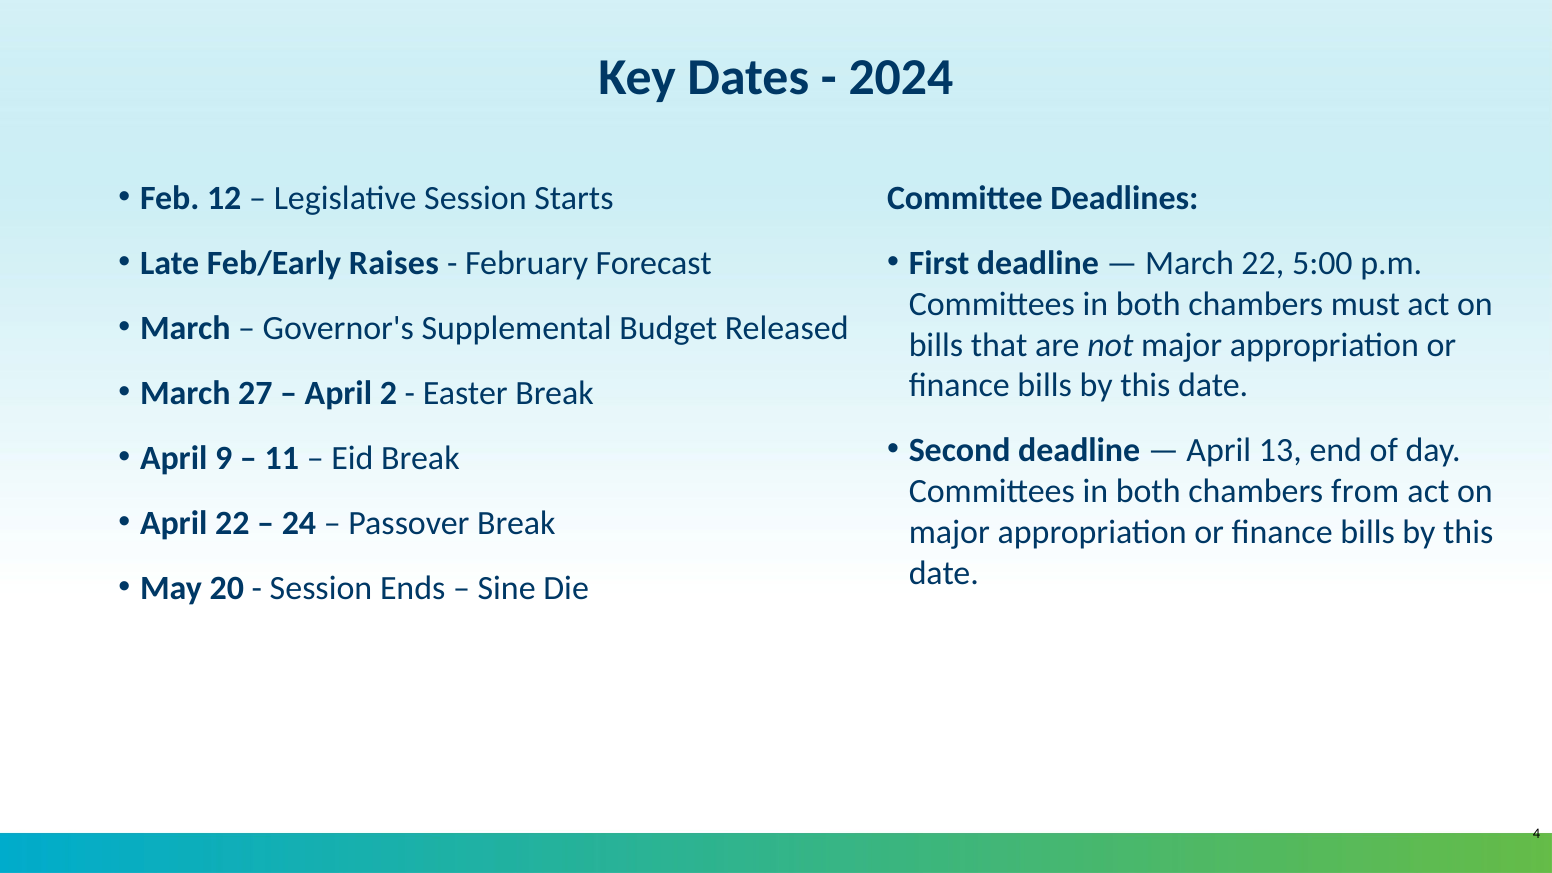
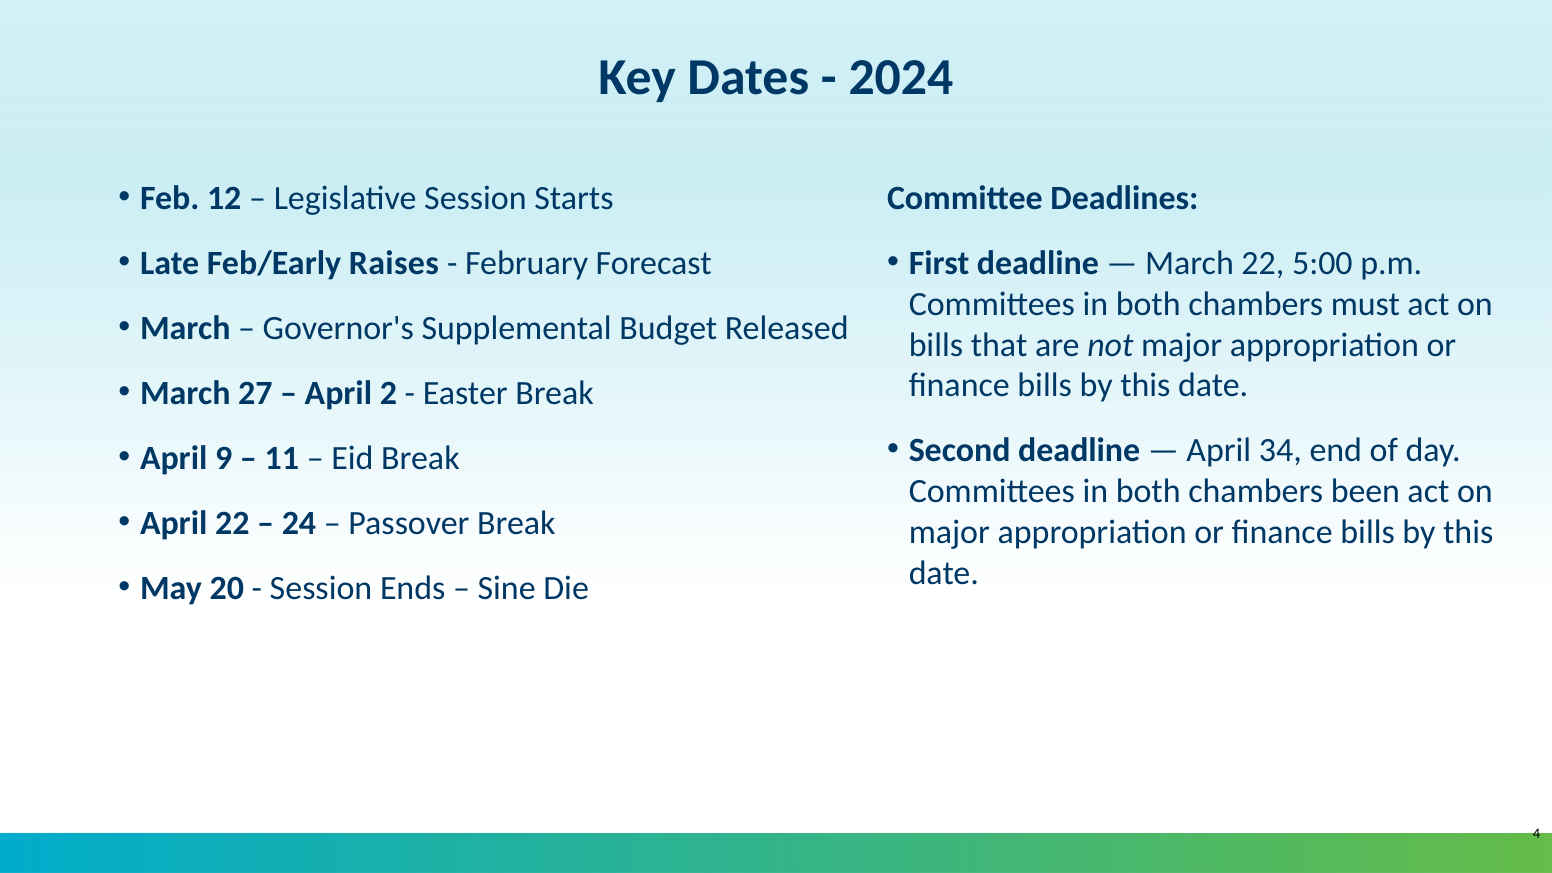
13: 13 -> 34
from: from -> been
